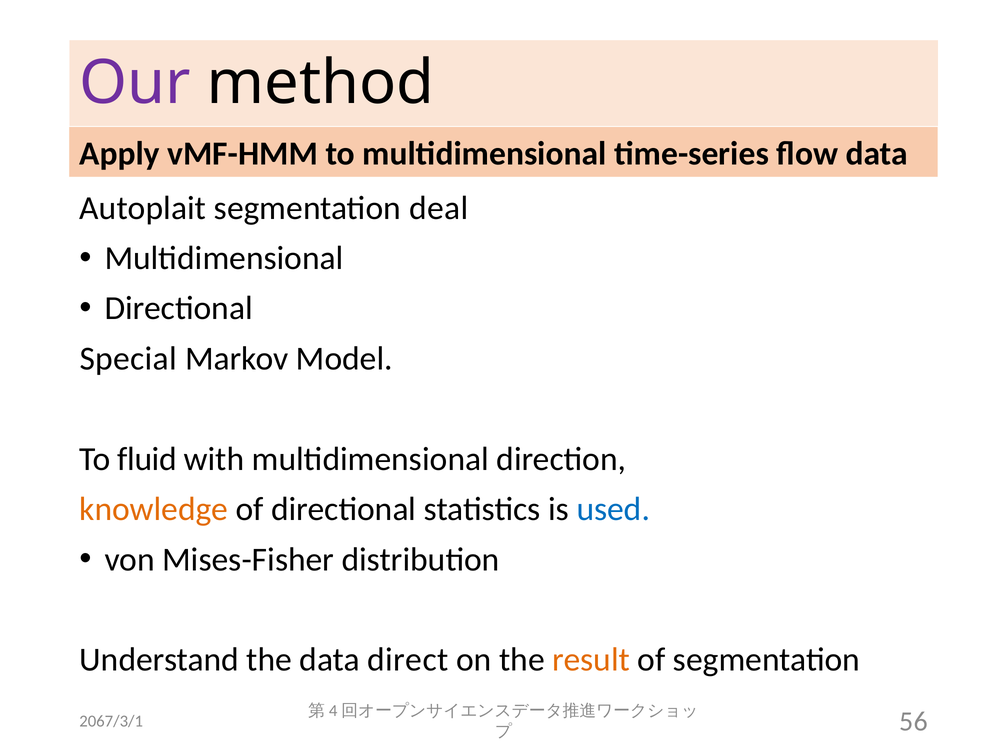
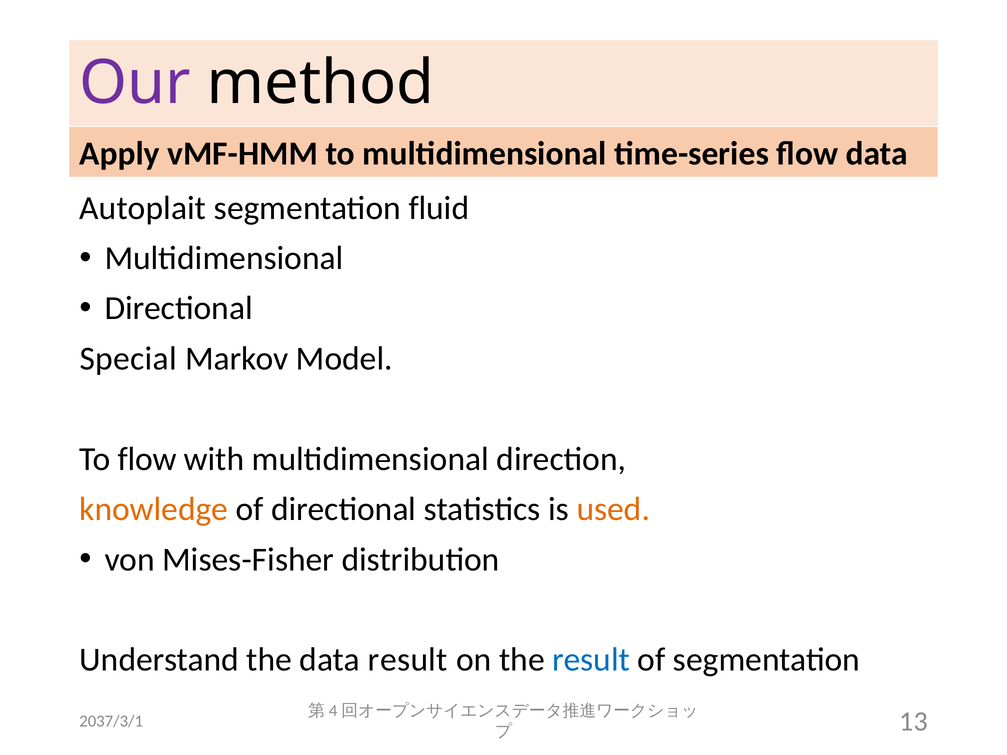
deal: deal -> fluid
To fluid: fluid -> flow
used colour: blue -> orange
data direct: direct -> result
result at (591, 660) colour: orange -> blue
2067/3/1: 2067/3/1 -> 2037/3/1
56: 56 -> 13
